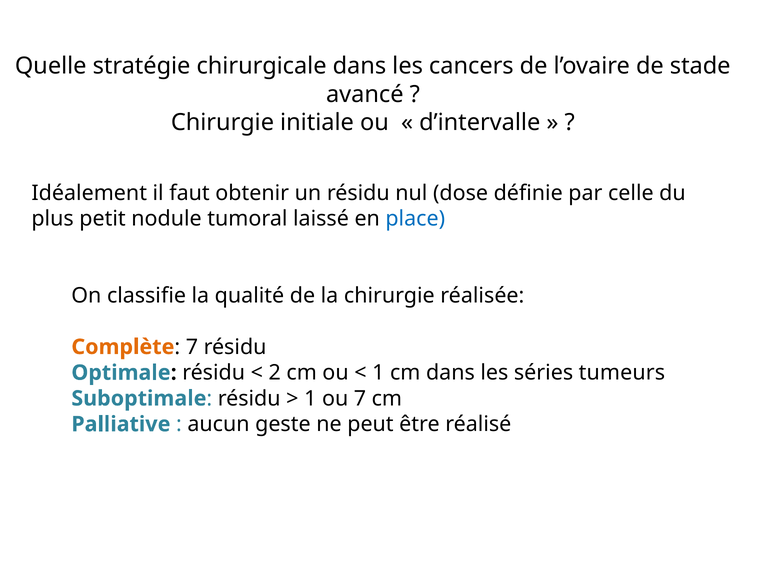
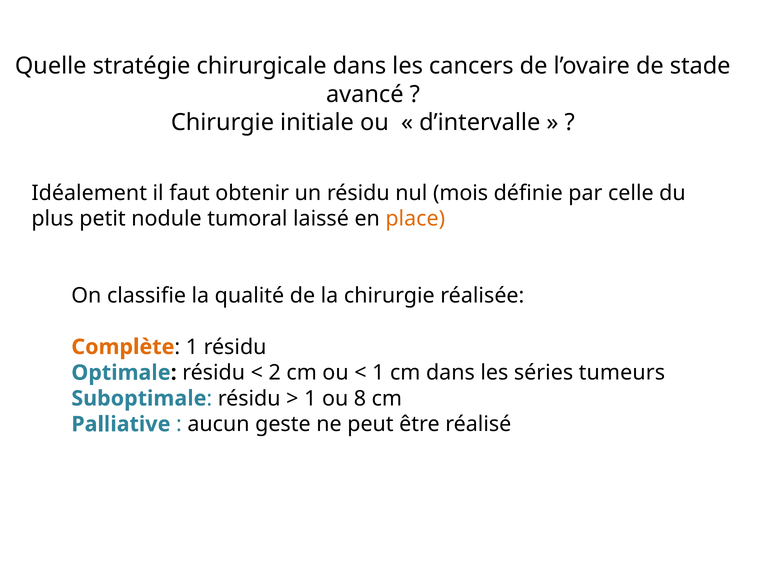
dose: dose -> mois
place colour: blue -> orange
7 at (192, 347): 7 -> 1
ou 7: 7 -> 8
